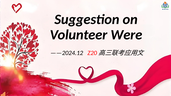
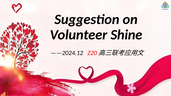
Were: Were -> Shine
